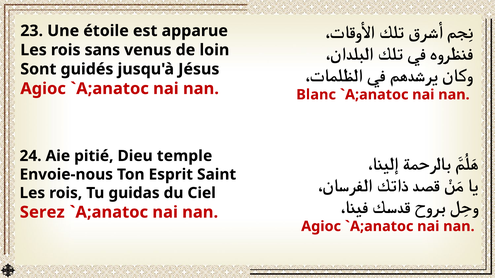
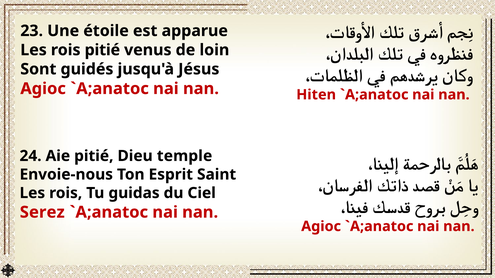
rois sans: sans -> pitié
Blanc: Blanc -> Hiten
